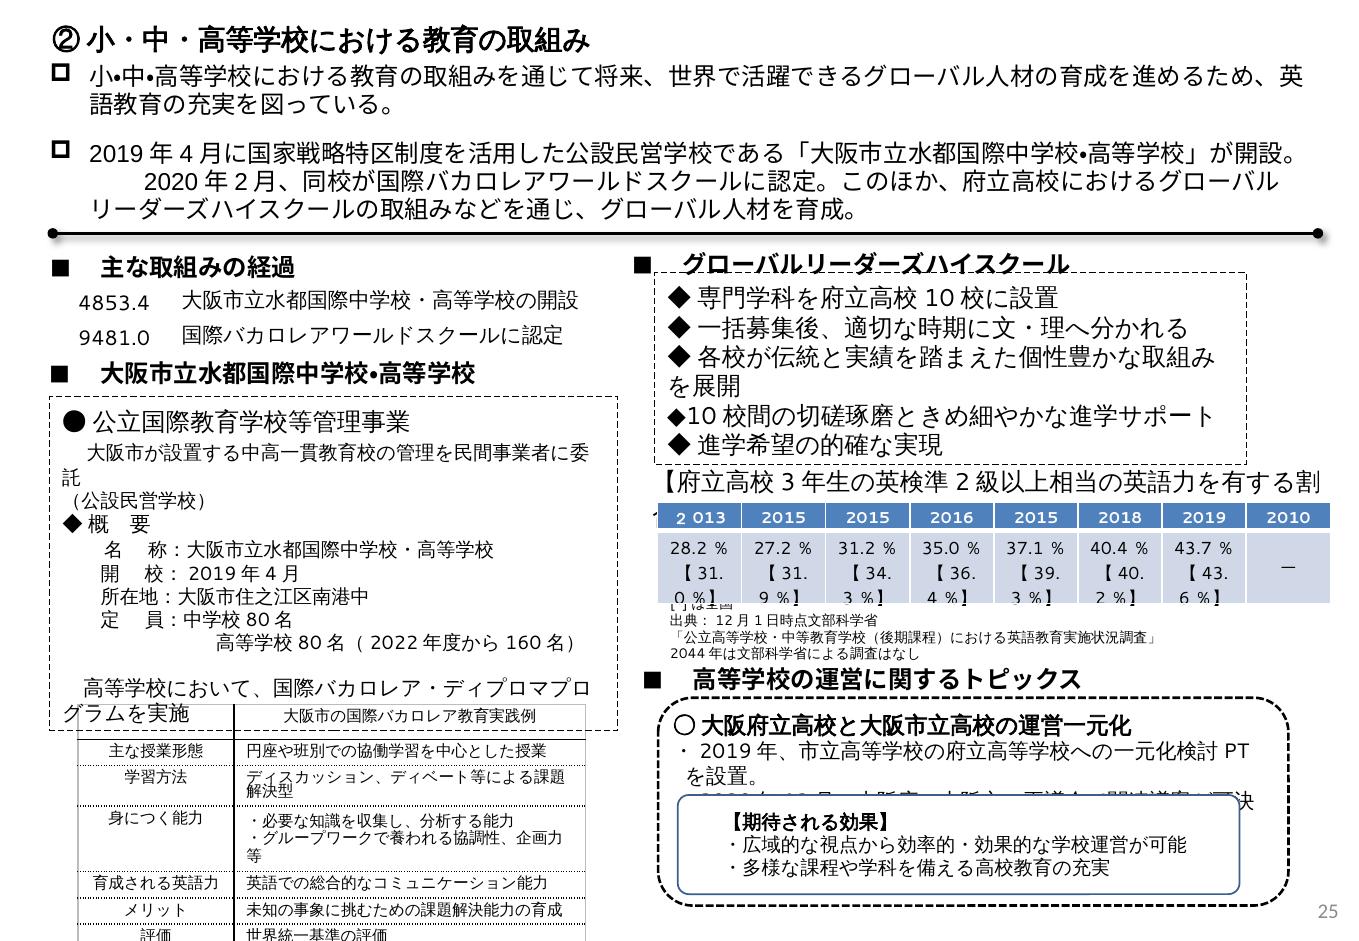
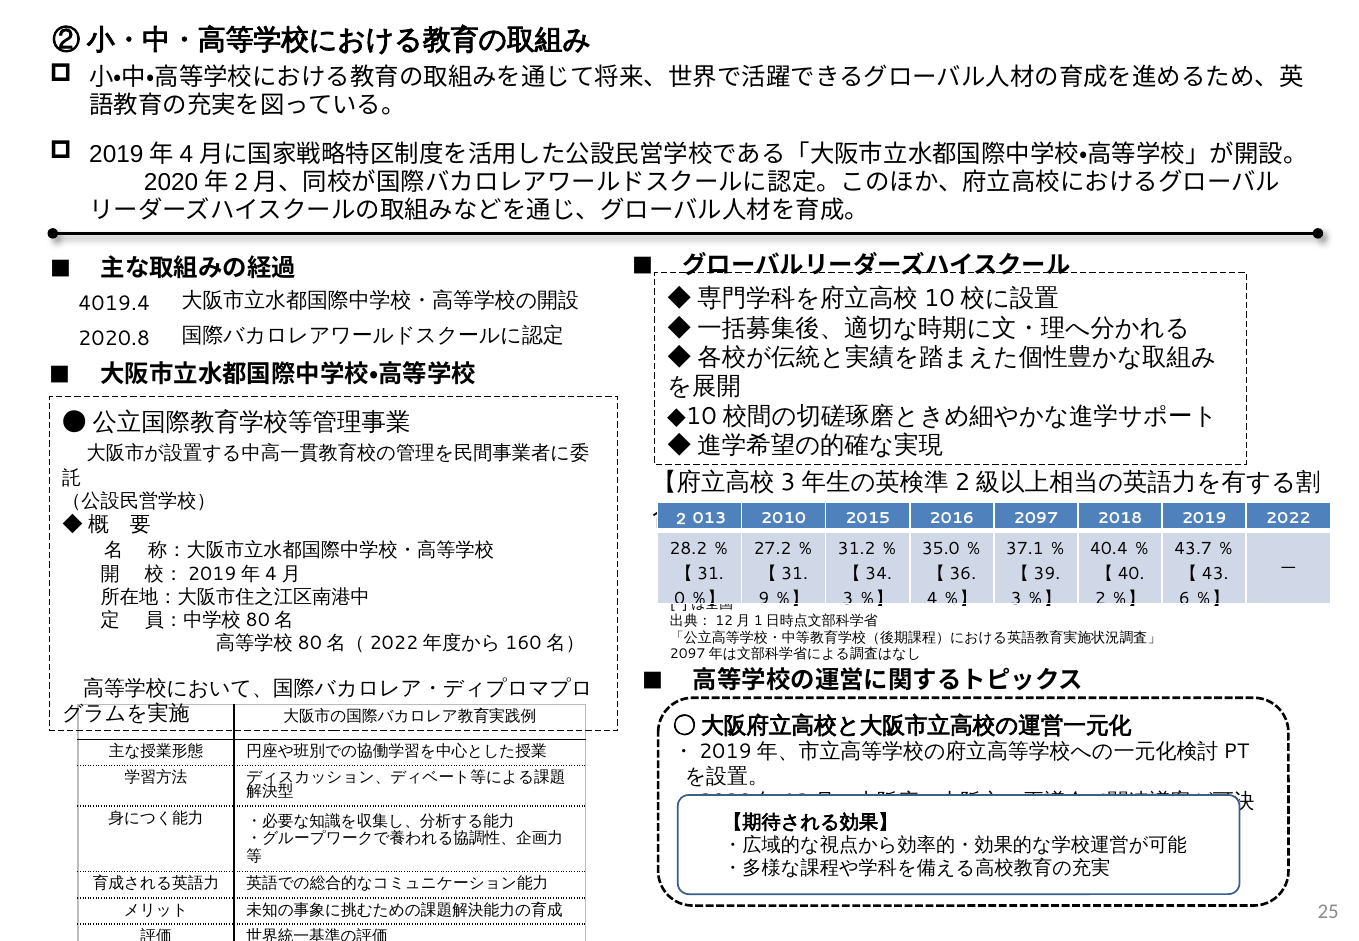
4853.4: 4853.4 -> 4019.4
9481.0: 9481.0 -> 2020.8
2015 at (784, 519): 2015 -> 2010
2016 2015: 2015 -> 2097
2010: 2010 -> 2022
2044 at (688, 654): 2044 -> 2097
